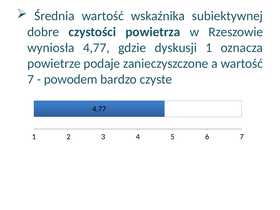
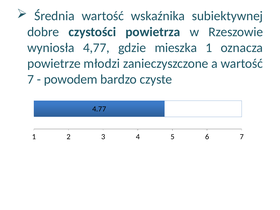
dyskusji: dyskusji -> mieszka
podaje: podaje -> młodzi
